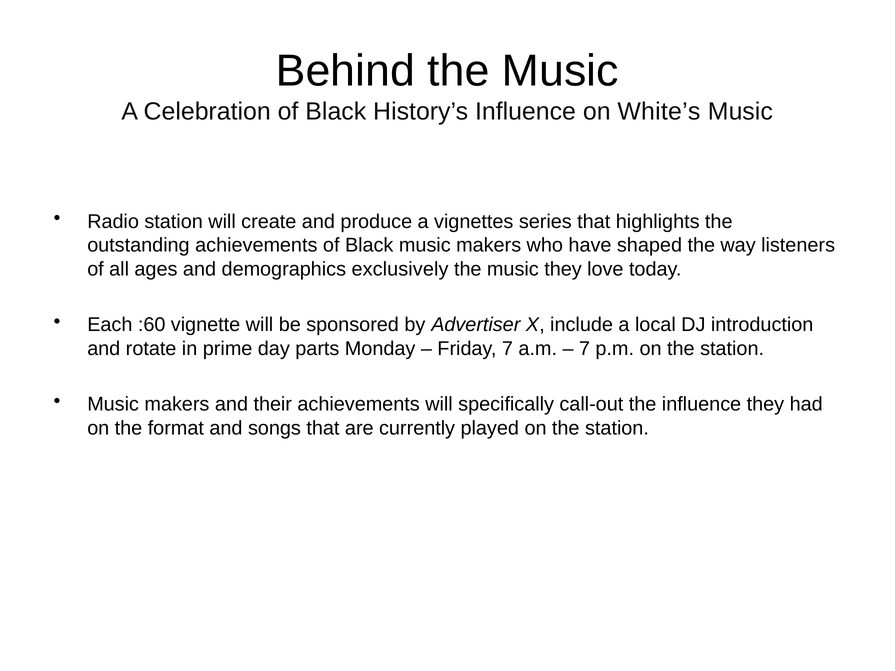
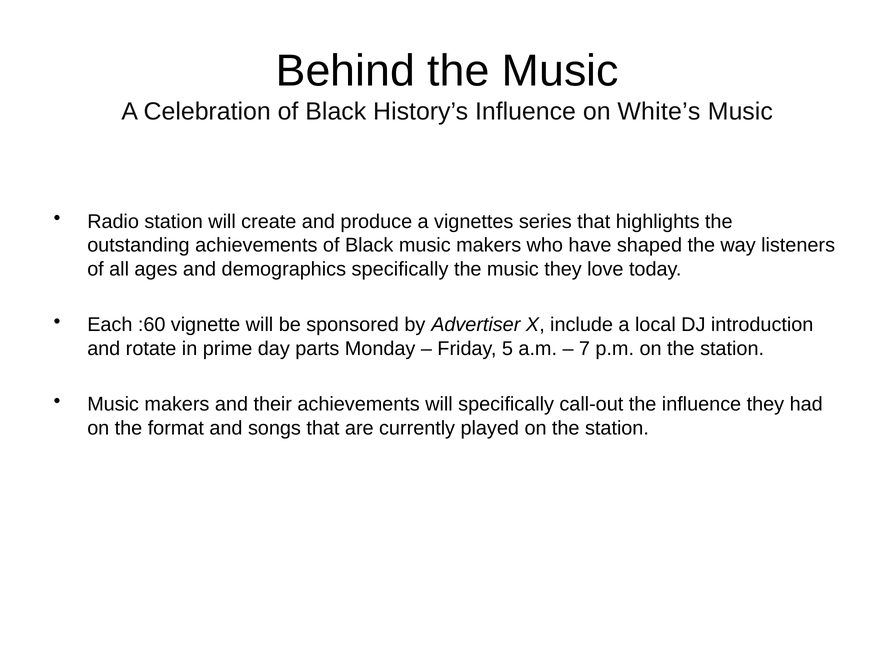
demographics exclusively: exclusively -> specifically
Friday 7: 7 -> 5
